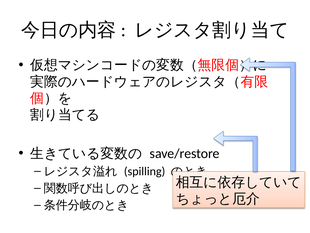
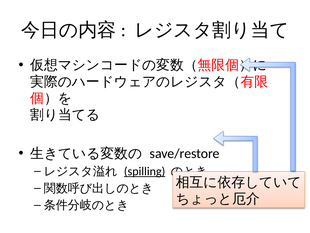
spilling underline: none -> present
